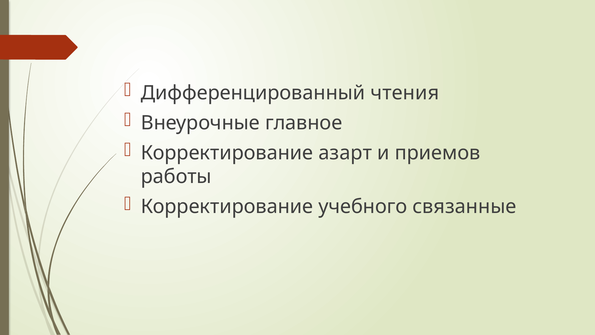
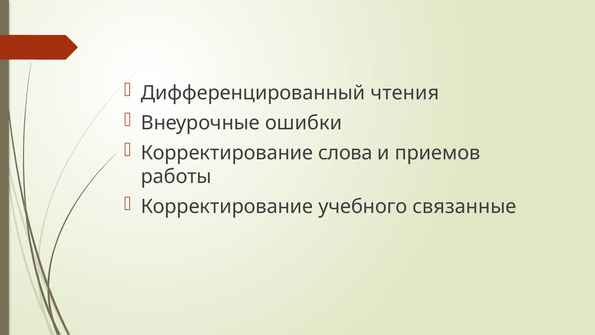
главное: главное -> ошибки
азарт: азарт -> слова
